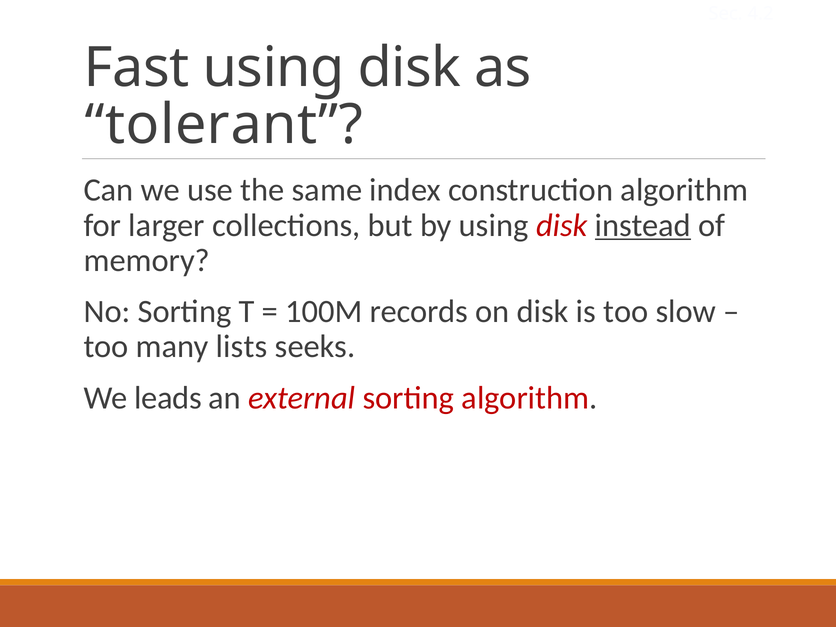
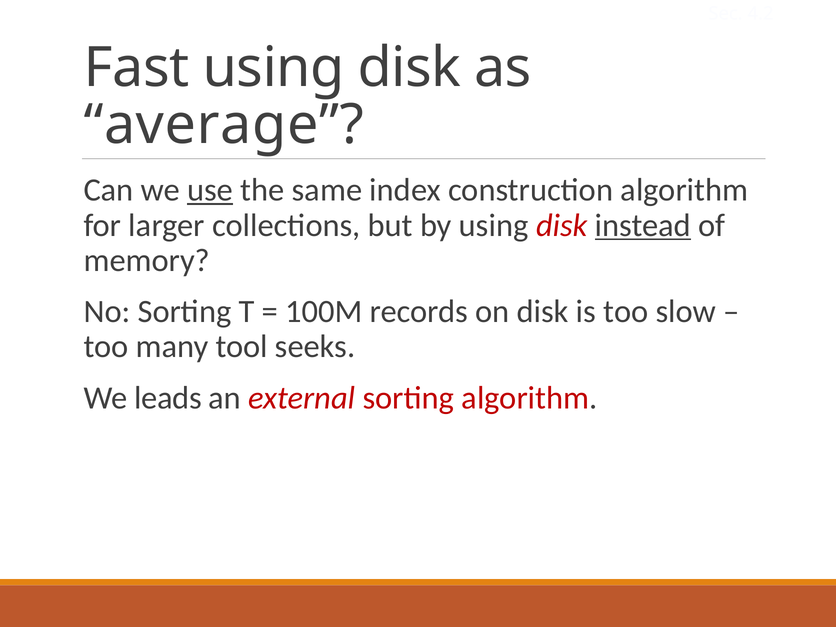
tolerant: tolerant -> average
use underline: none -> present
lists: lists -> tool
